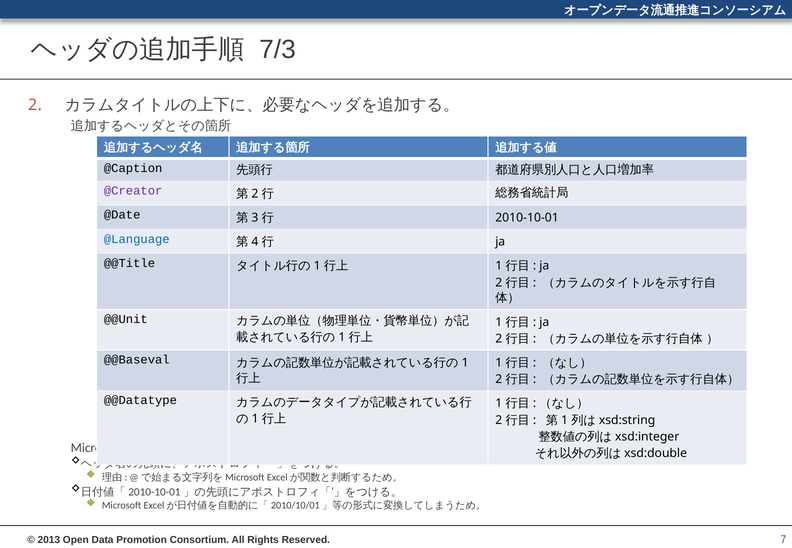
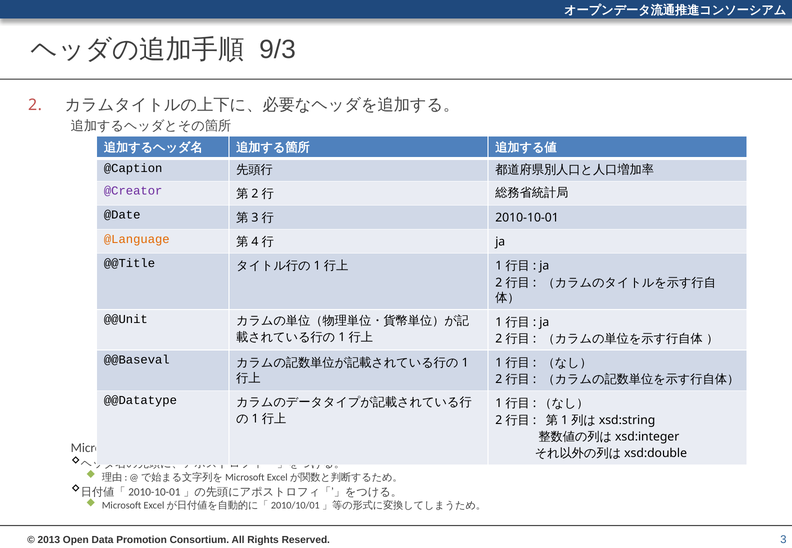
7/3: 7/3 -> 9/3
@Language colour: blue -> orange
7 at (783, 540): 7 -> 3
